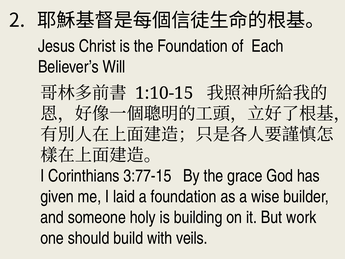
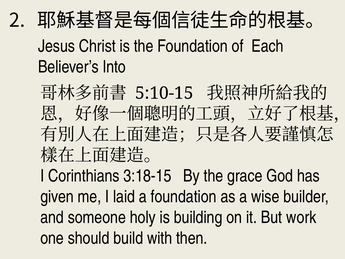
Will: Will -> Into
1:10-15: 1:10-15 -> 5:10-15
3:77-15: 3:77-15 -> 3:18-15
veils: veils -> then
